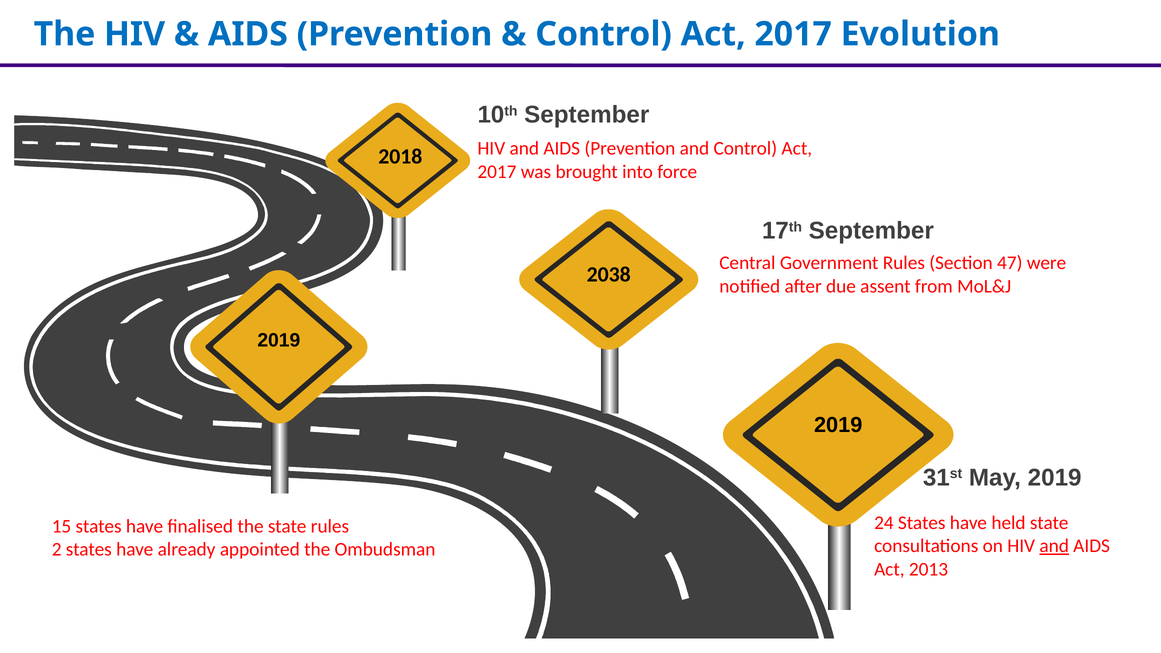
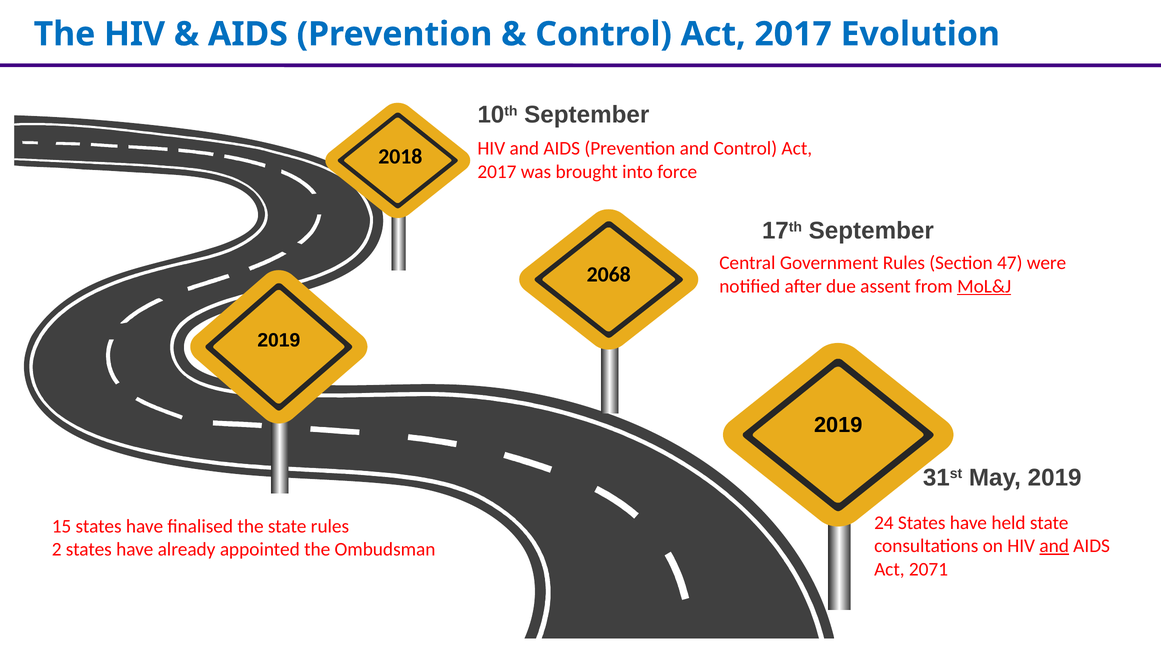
2038: 2038 -> 2068
MoL&J underline: none -> present
2013: 2013 -> 2071
